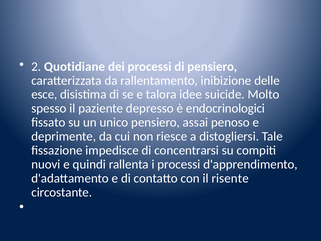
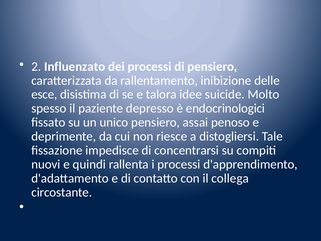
Quotidiane: Quotidiane -> Influenzato
risente: risente -> collega
